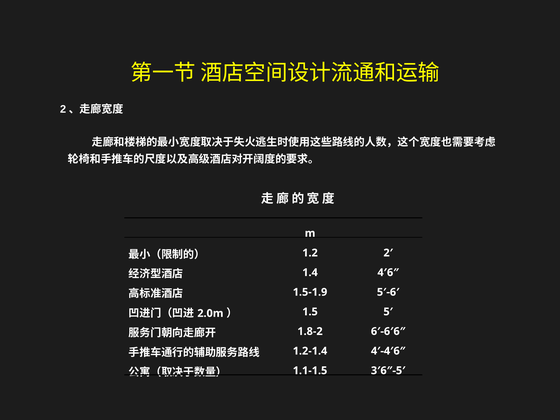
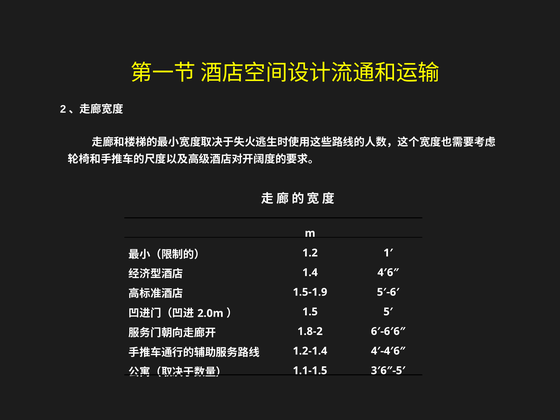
2′: 2′ -> 1′
